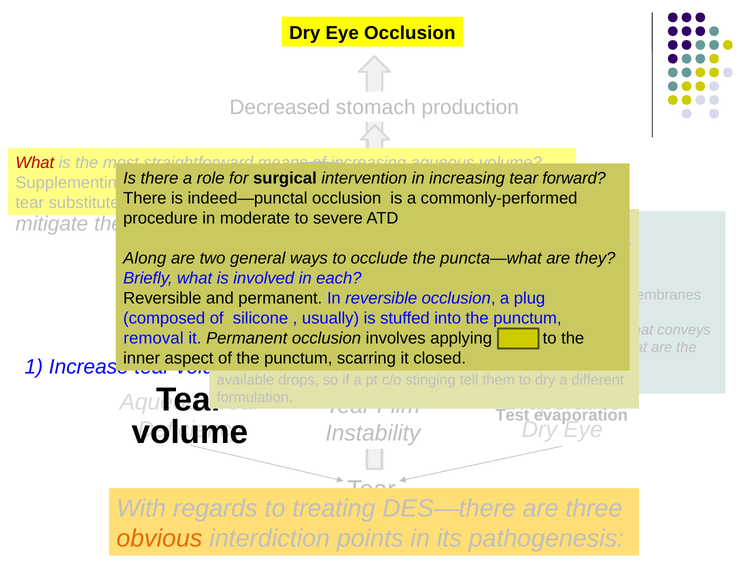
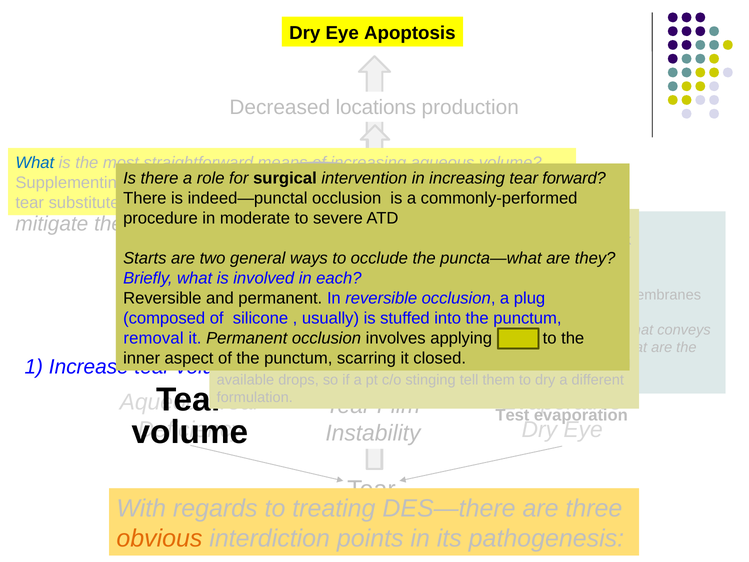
Eye Occlusion: Occlusion -> Apoptosis
stomach: stomach -> locations
What at (35, 163) colour: red -> blue
Along: Along -> Starts
